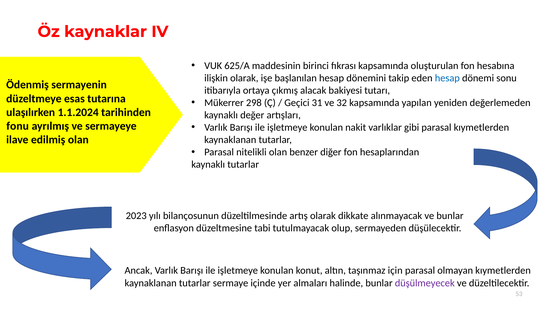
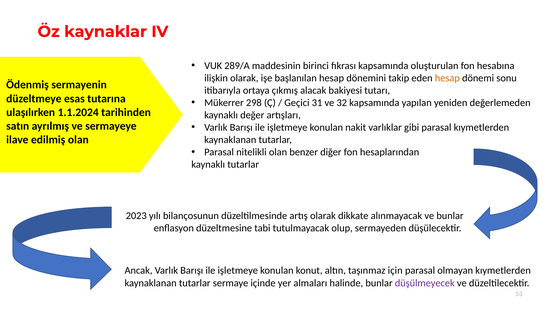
625/A: 625/A -> 289/A
hesap at (447, 78) colour: blue -> orange
fonu: fonu -> satın
